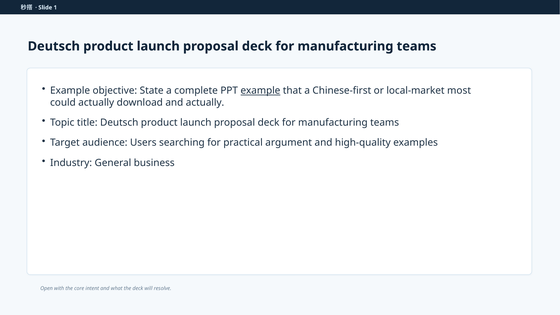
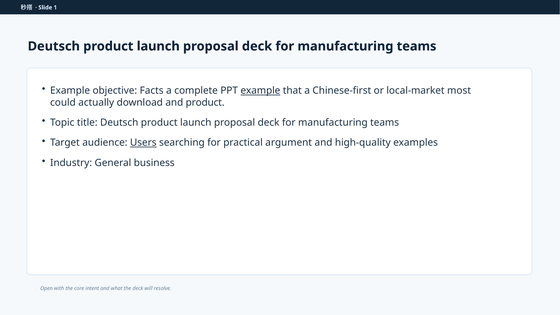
State: State -> Facts
and actually: actually -> product
Users underline: none -> present
